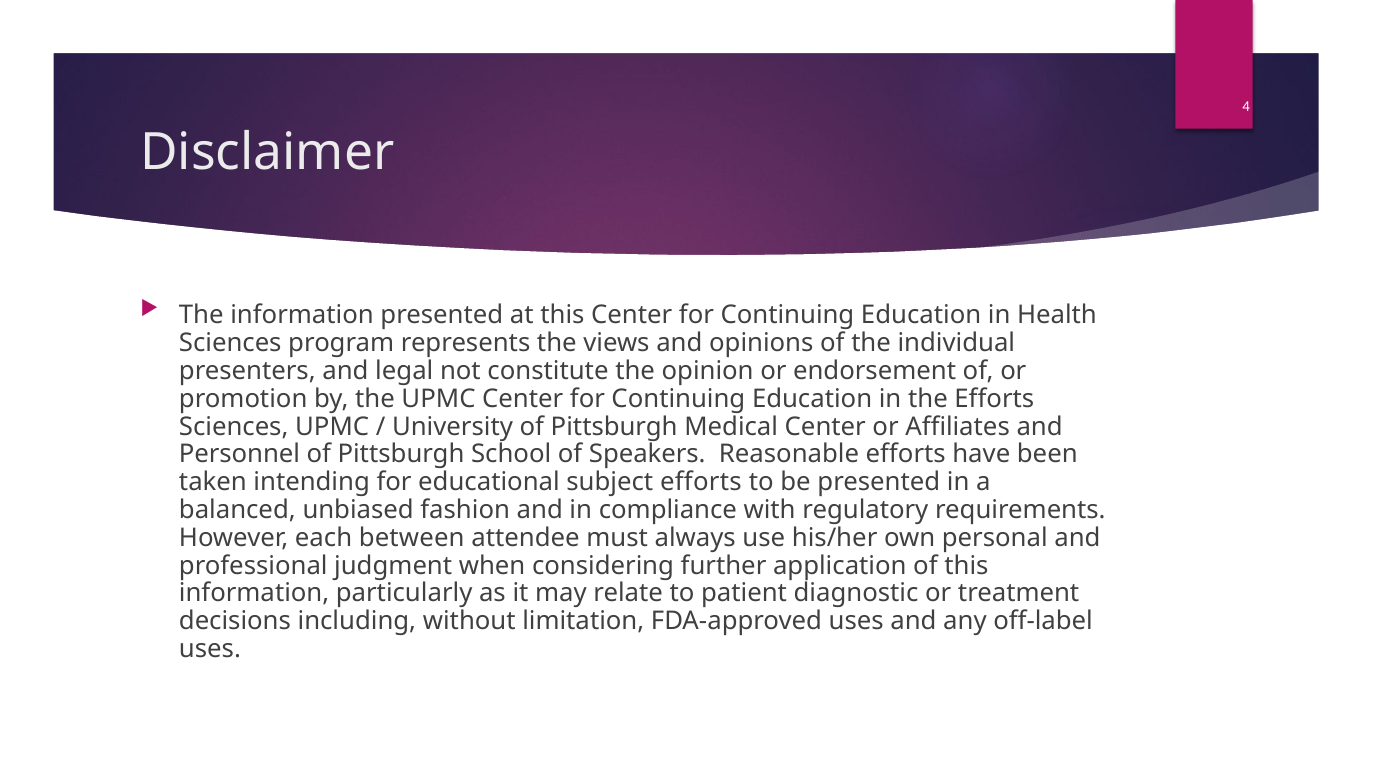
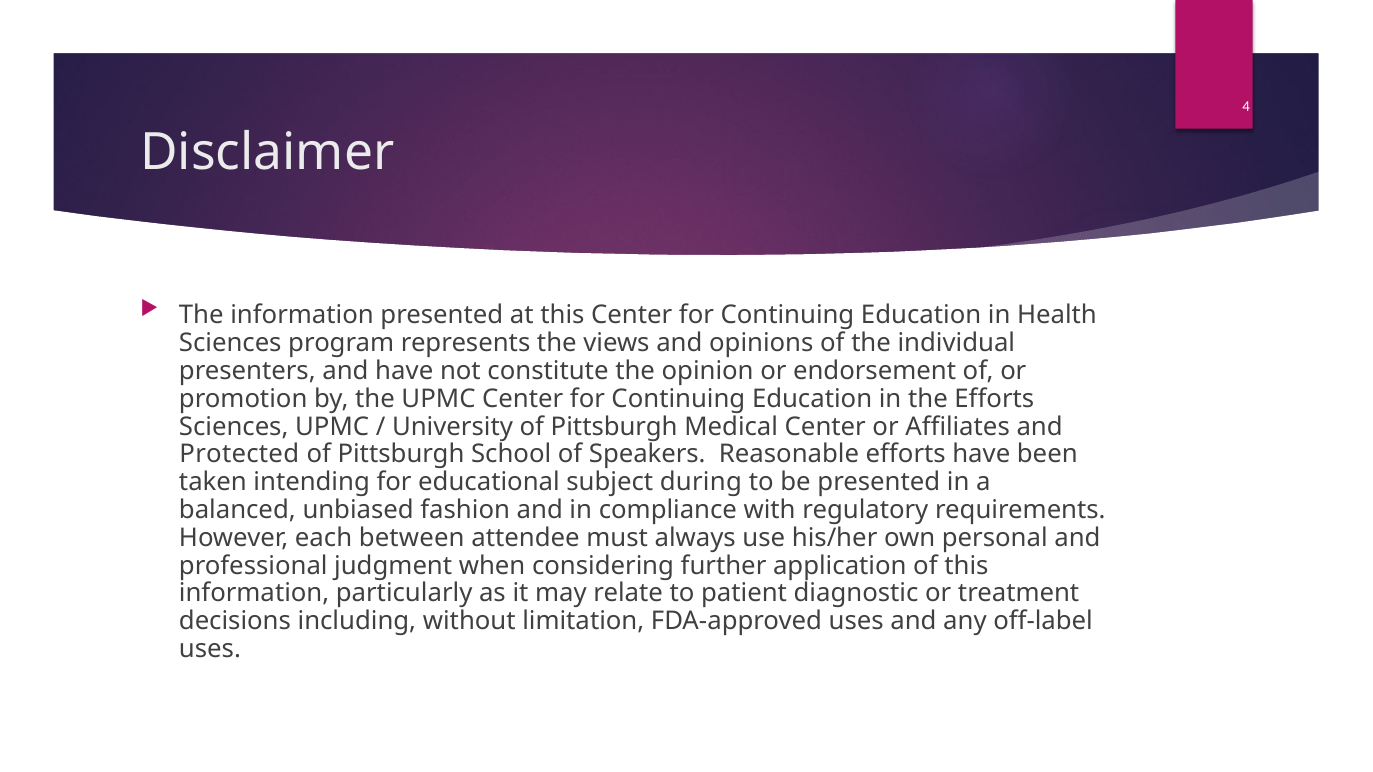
and legal: legal -> have
Personnel: Personnel -> Protected
subject efforts: efforts -> during
